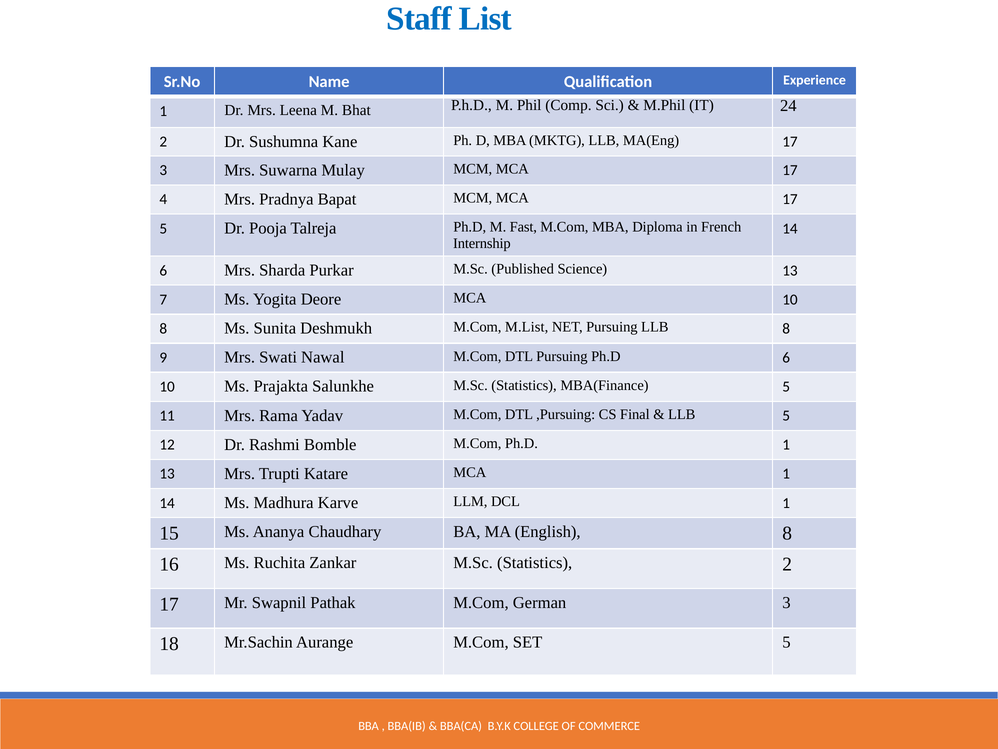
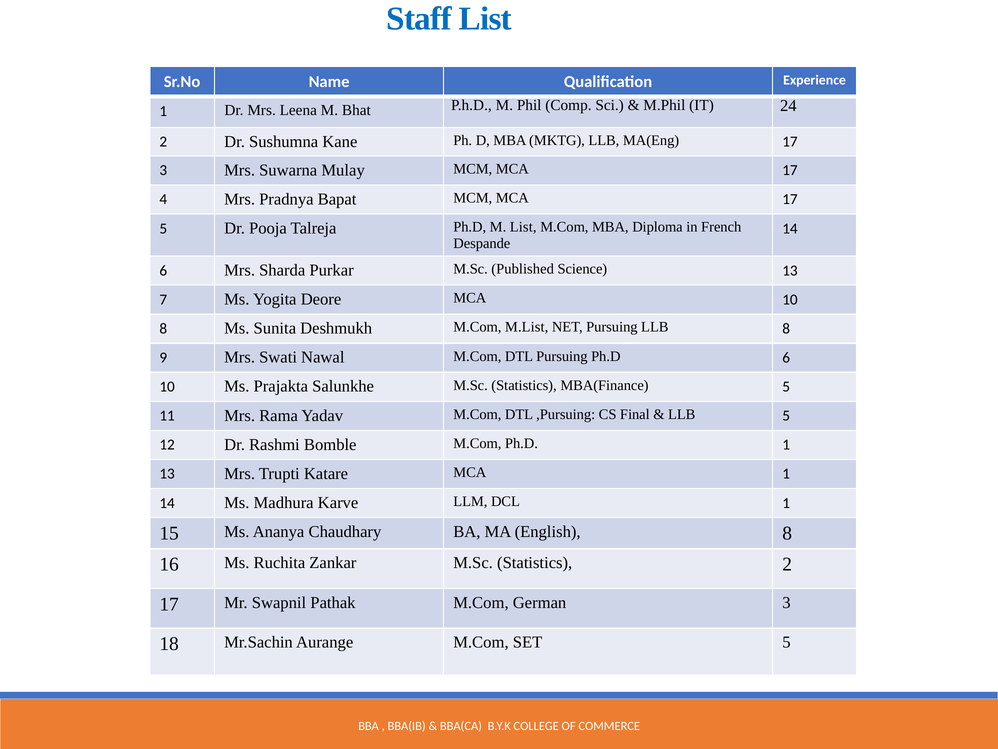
M Fast: Fast -> List
Internship: Internship -> Despande
